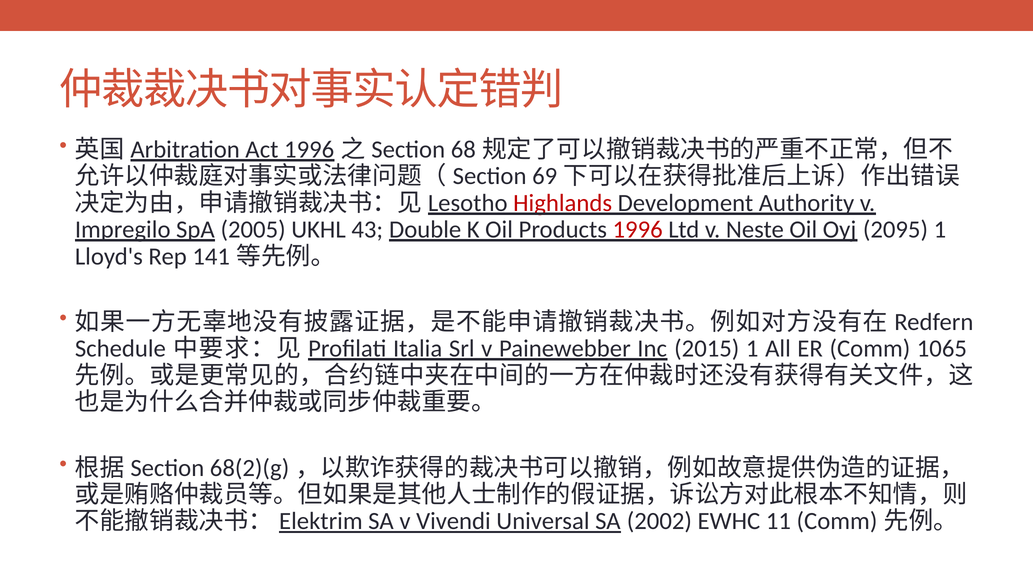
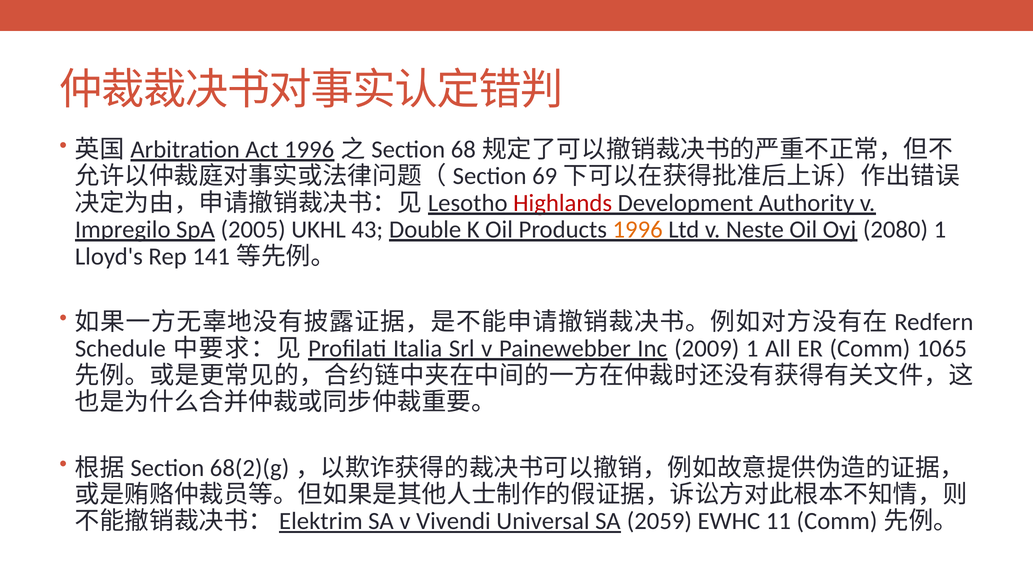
1996 at (638, 230) colour: red -> orange
2095: 2095 -> 2080
2015: 2015 -> 2009
2002: 2002 -> 2059
